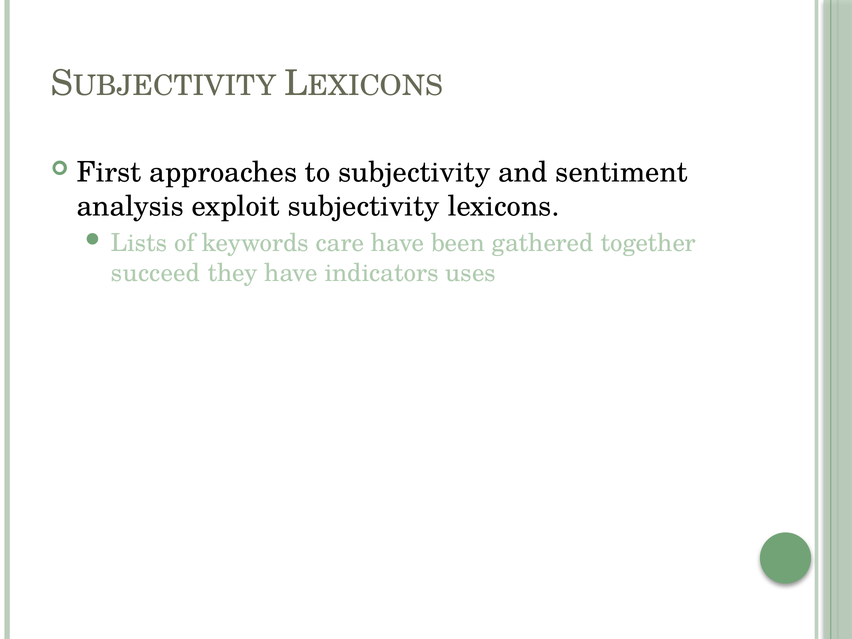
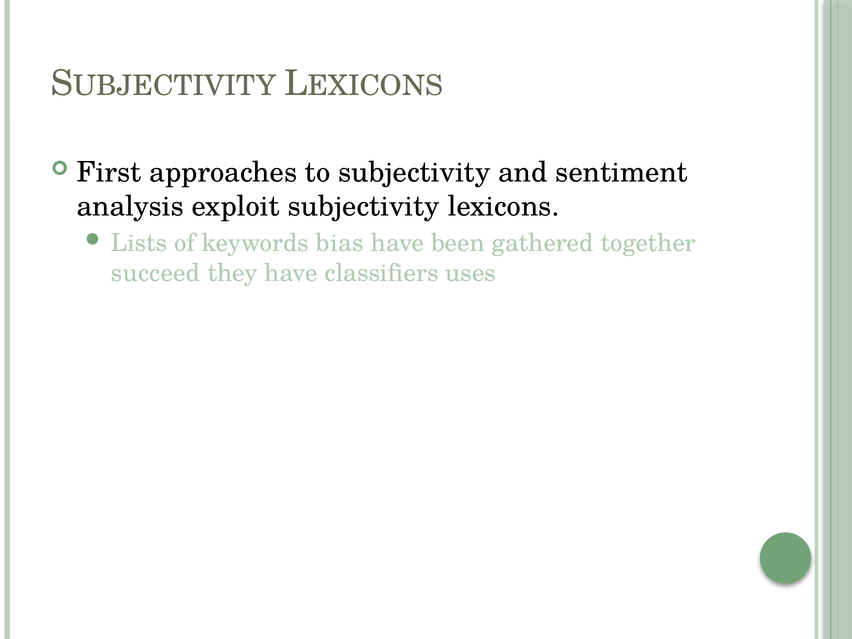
care: care -> bias
indicators: indicators -> classifiers
